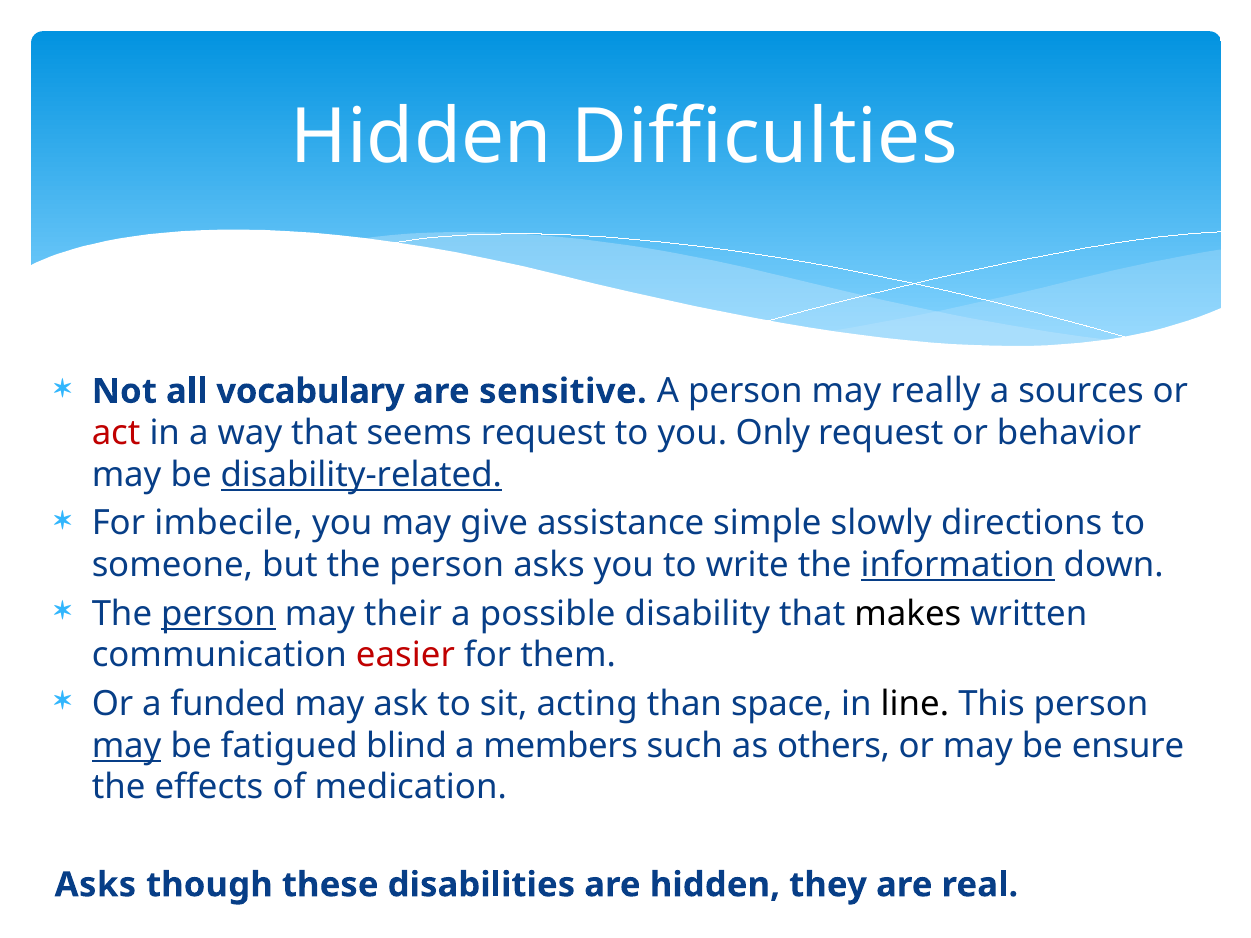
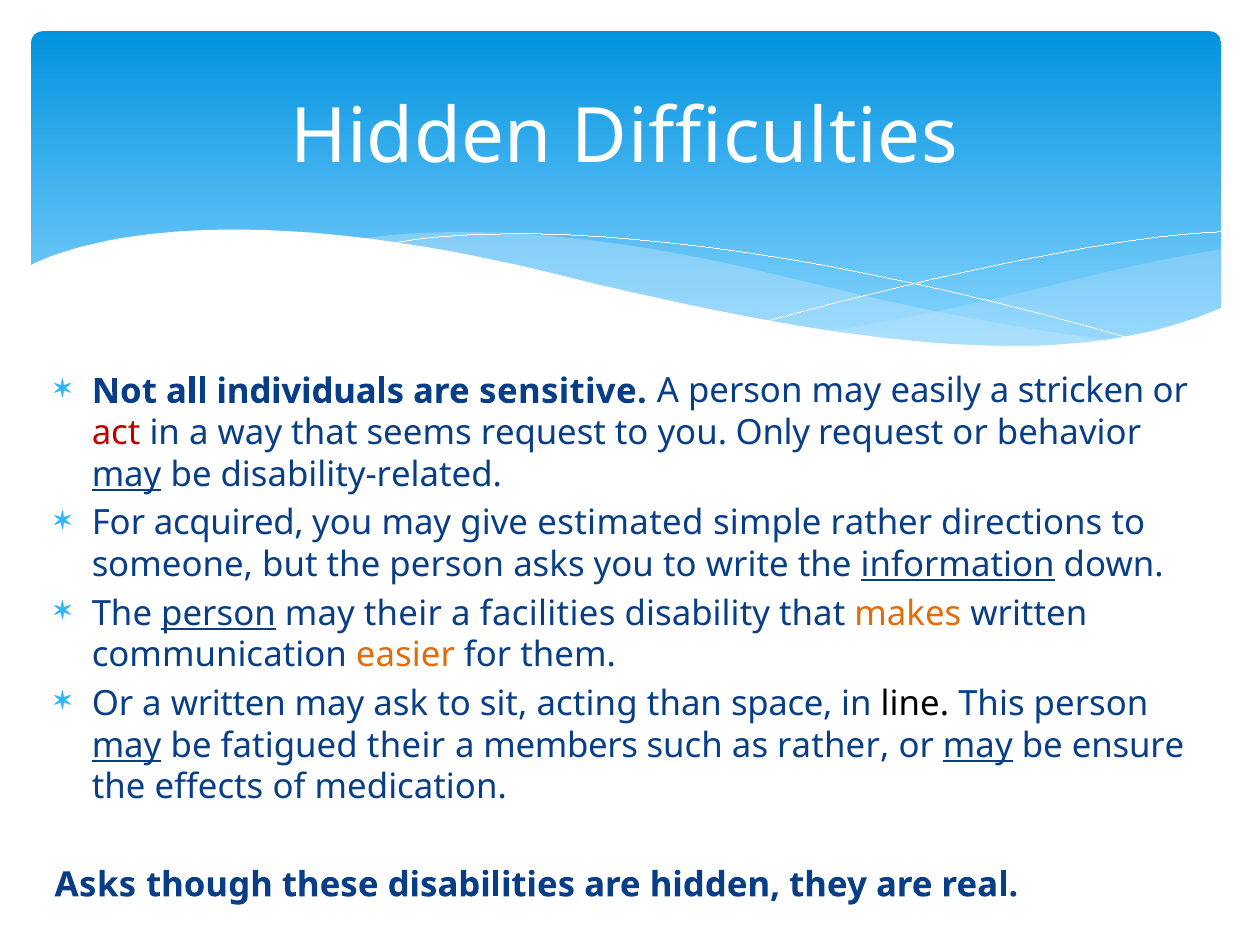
vocabulary: vocabulary -> individuals
really: really -> easily
sources: sources -> stricken
may at (127, 475) underline: none -> present
disability-related underline: present -> none
imbecile: imbecile -> acquired
assistance: assistance -> estimated
simple slowly: slowly -> rather
possible: possible -> facilities
makes colour: black -> orange
easier colour: red -> orange
a funded: funded -> written
fatigued blind: blind -> their
as others: others -> rather
may at (978, 746) underline: none -> present
